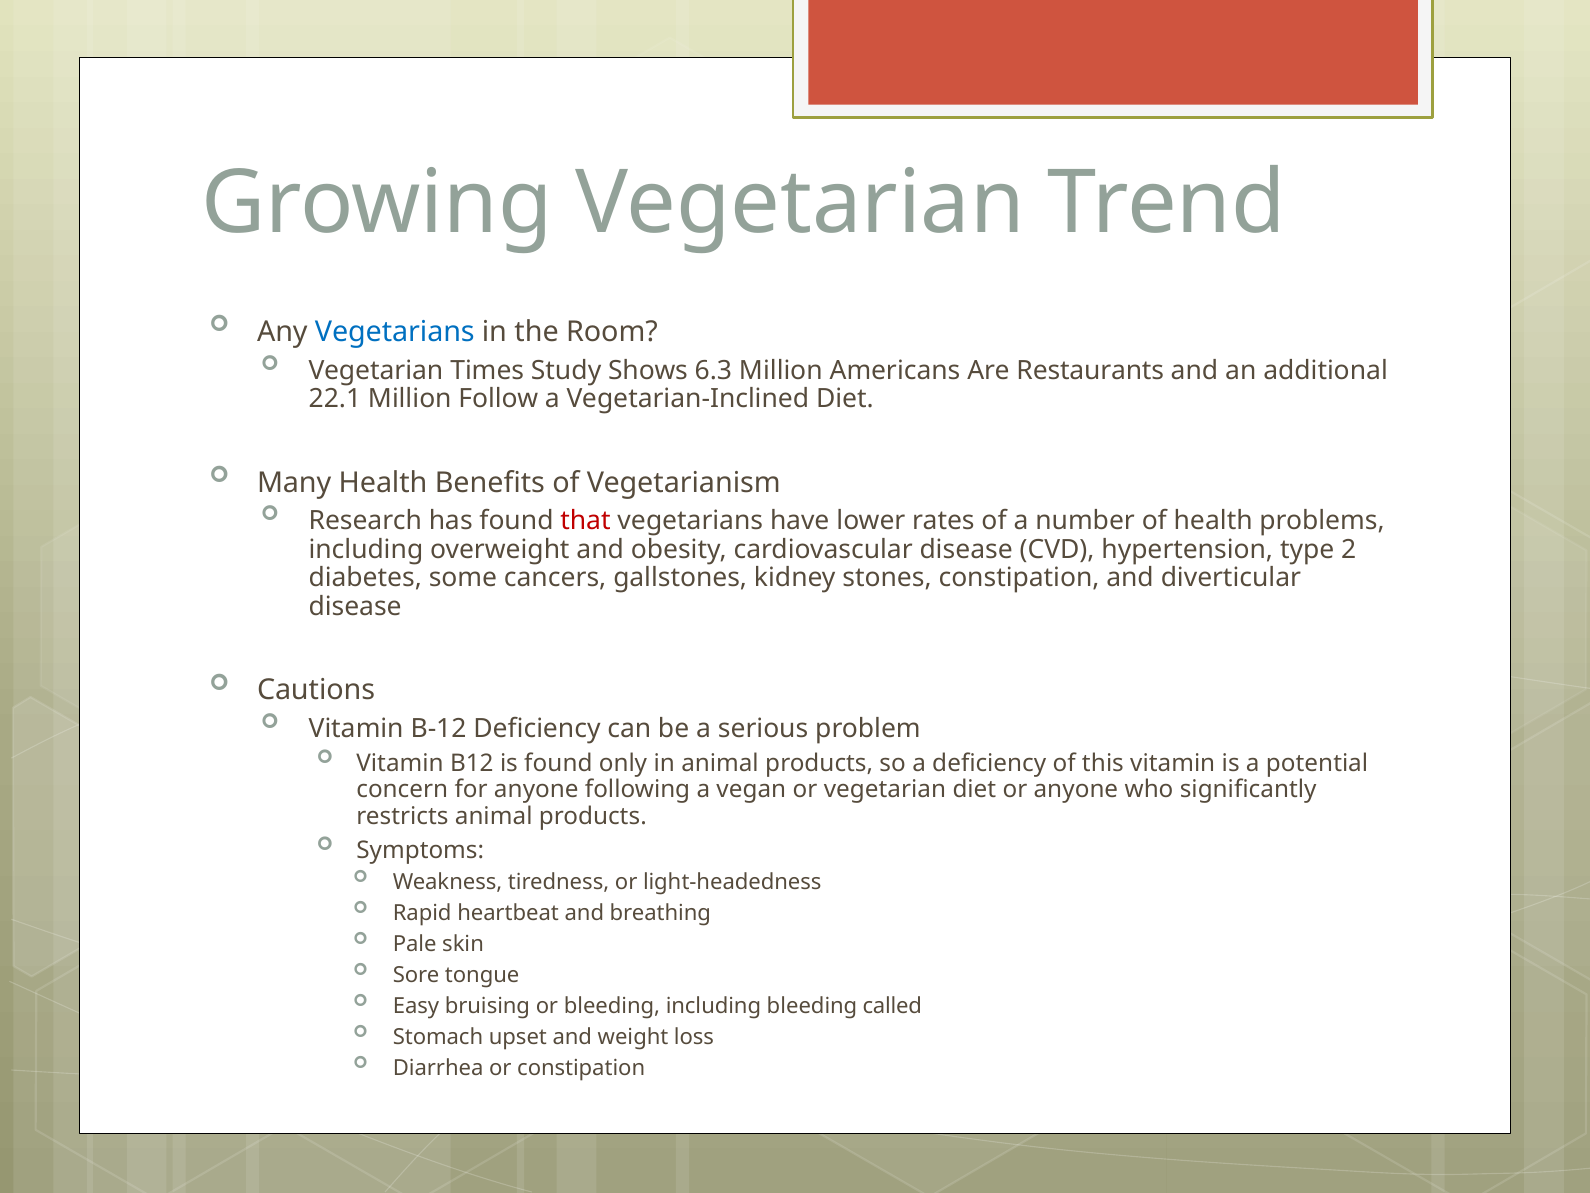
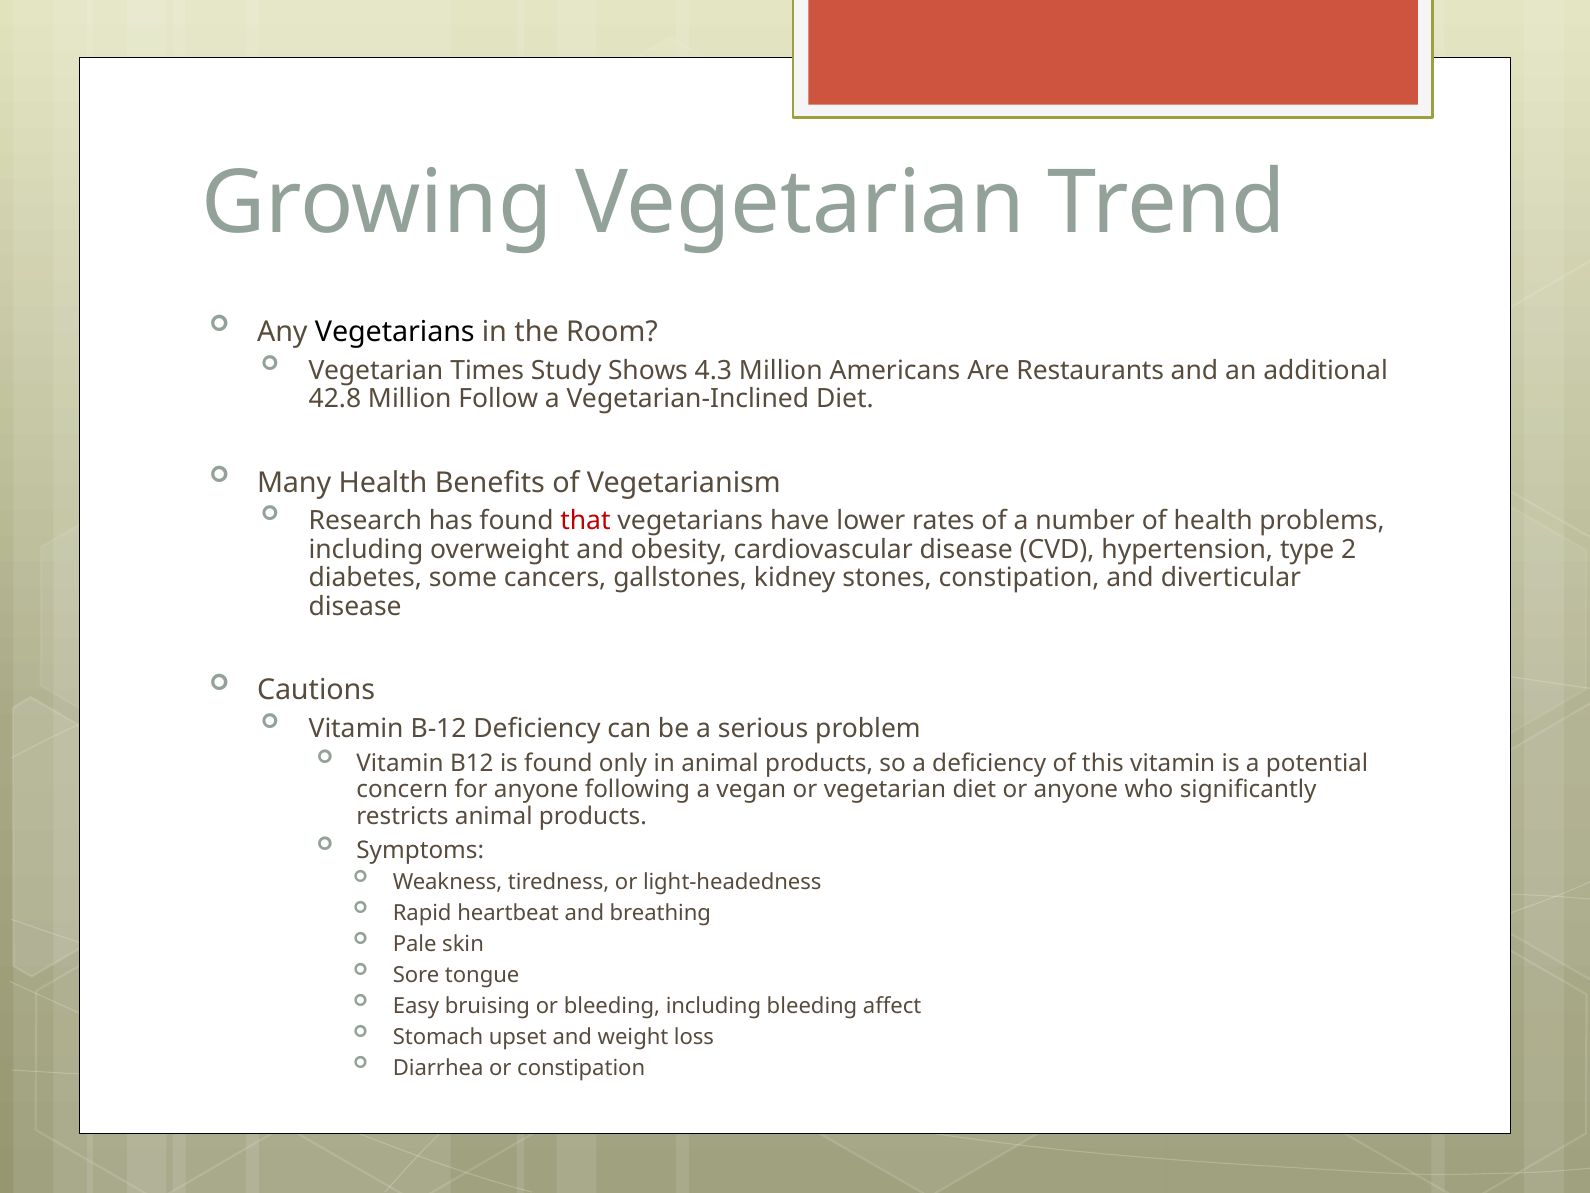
Vegetarians at (395, 332) colour: blue -> black
6.3: 6.3 -> 4.3
22.1: 22.1 -> 42.8
called: called -> affect
